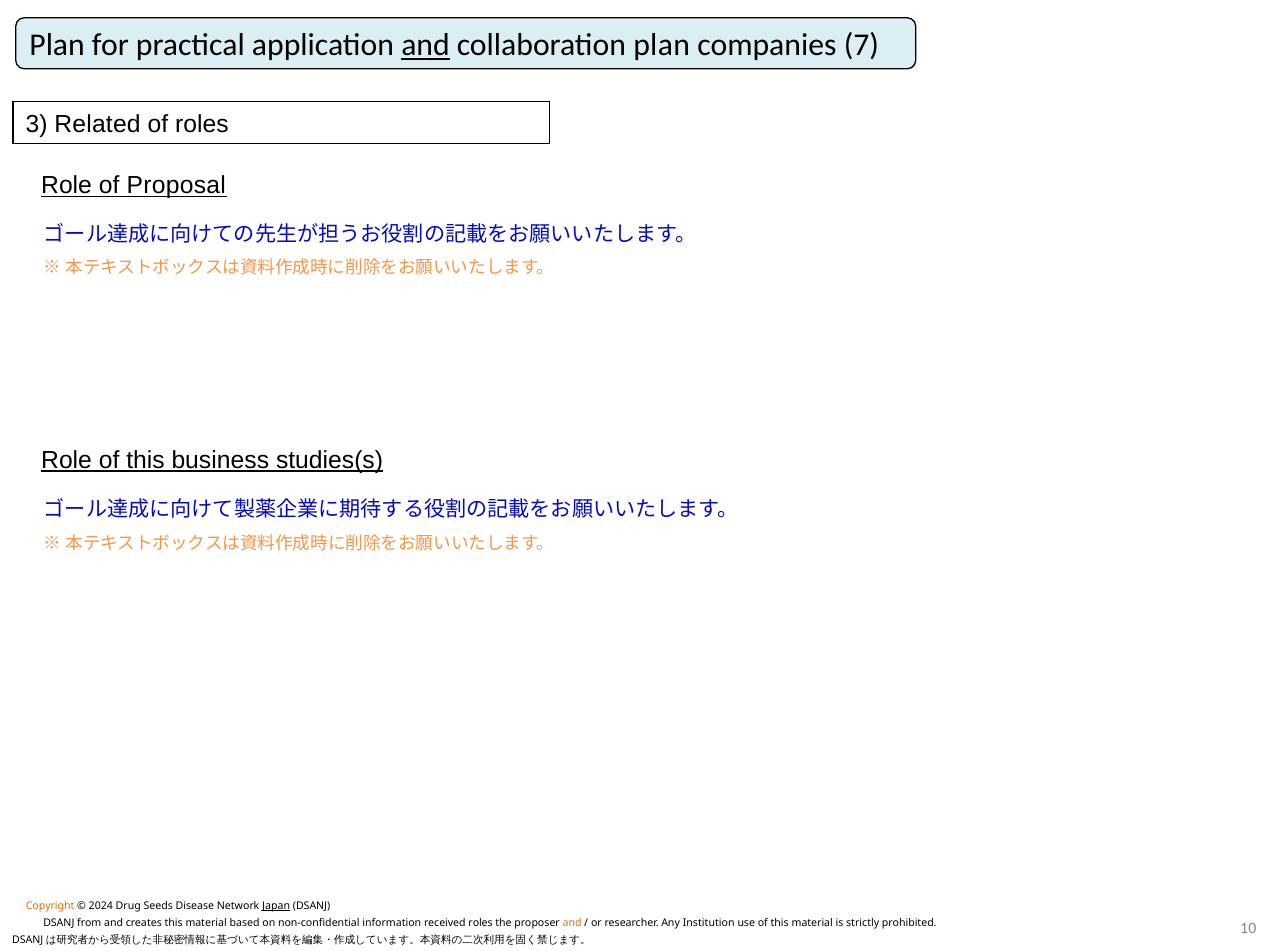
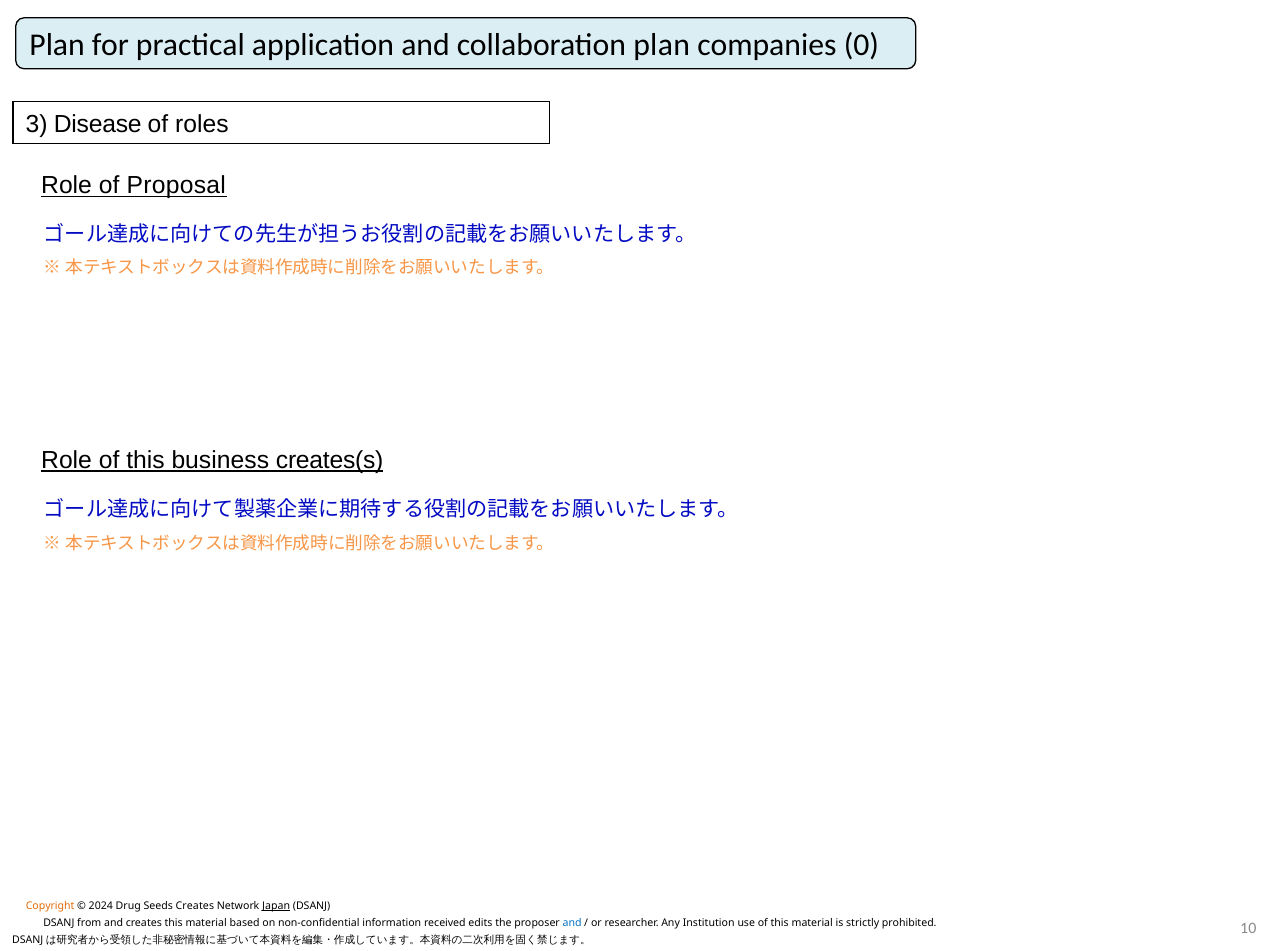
and at (425, 45) underline: present -> none
7: 7 -> 0
Related: Related -> Disease
studies(s: studies(s -> creates(s
Seeds Disease: Disease -> Creates
received roles: roles -> edits
and at (572, 924) colour: orange -> blue
